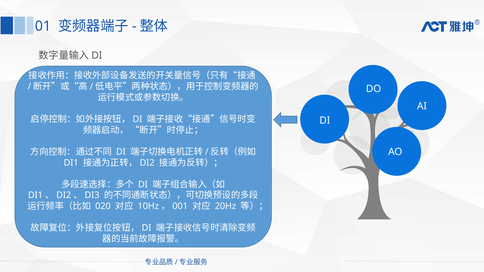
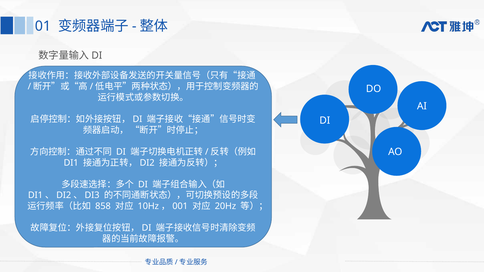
020: 020 -> 858
